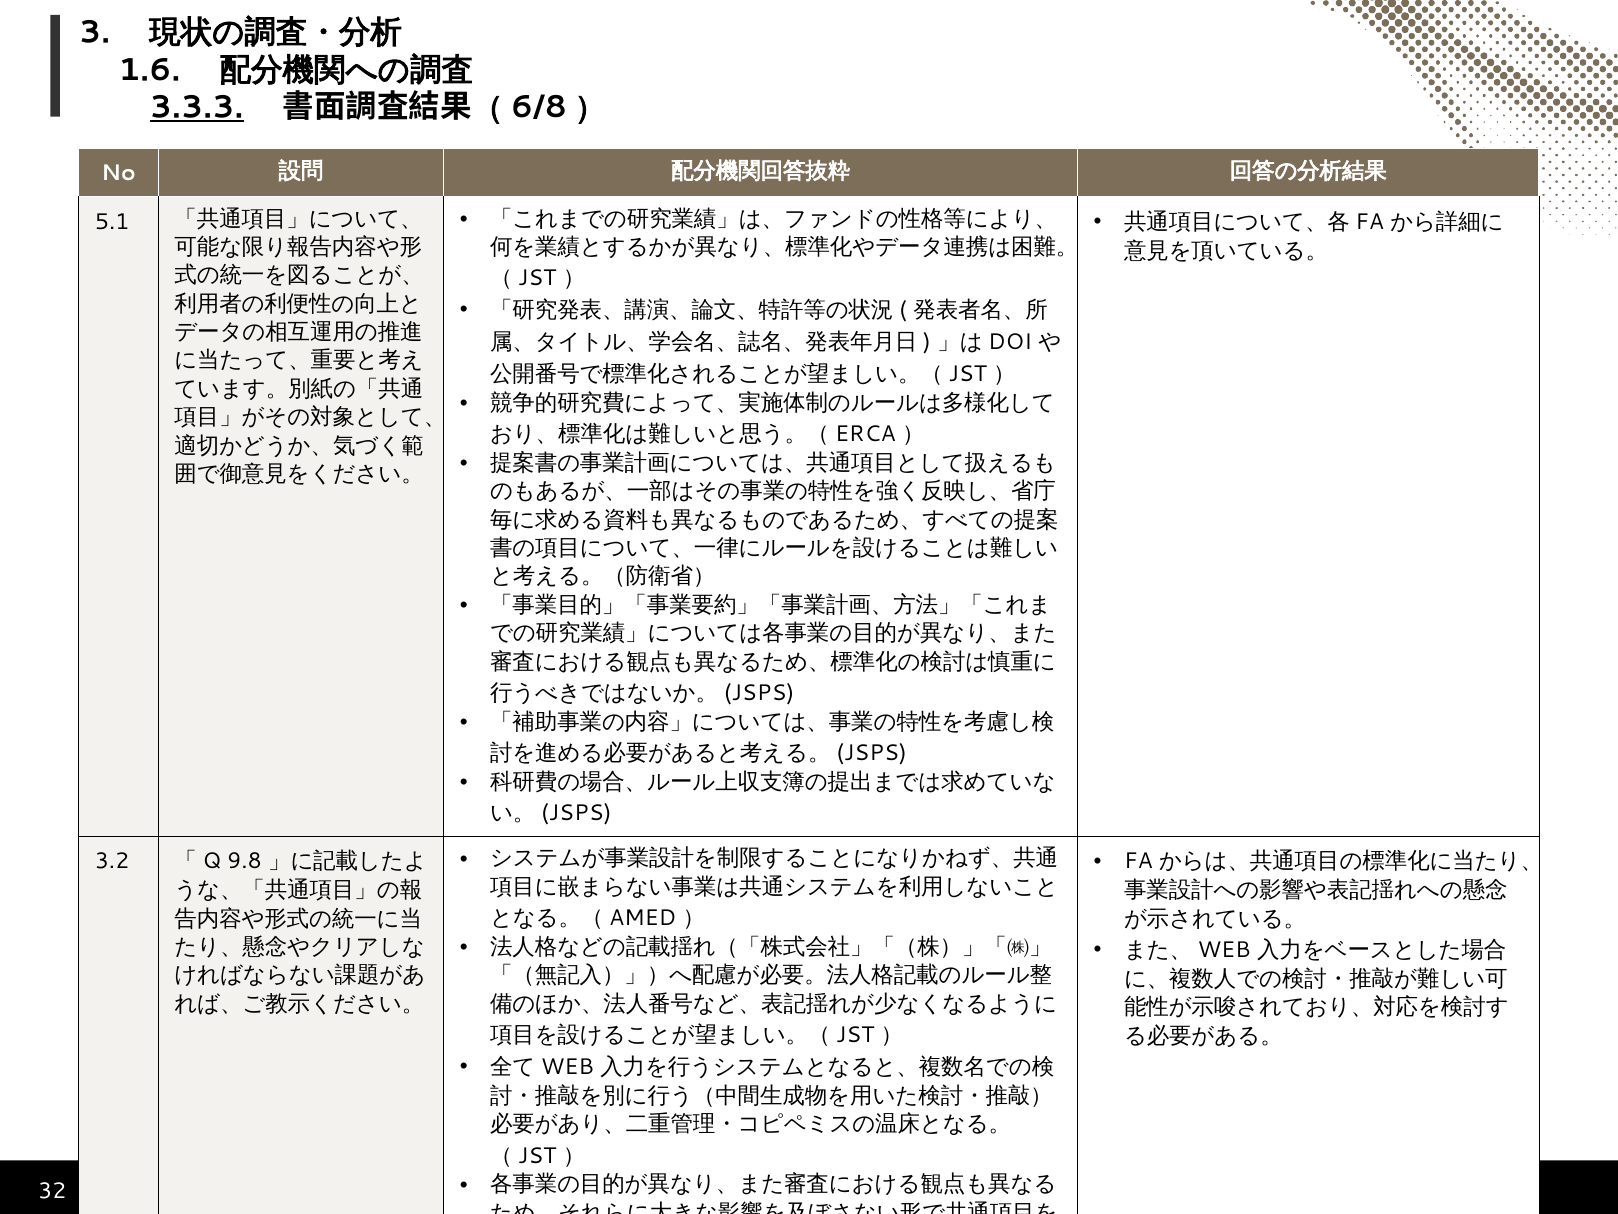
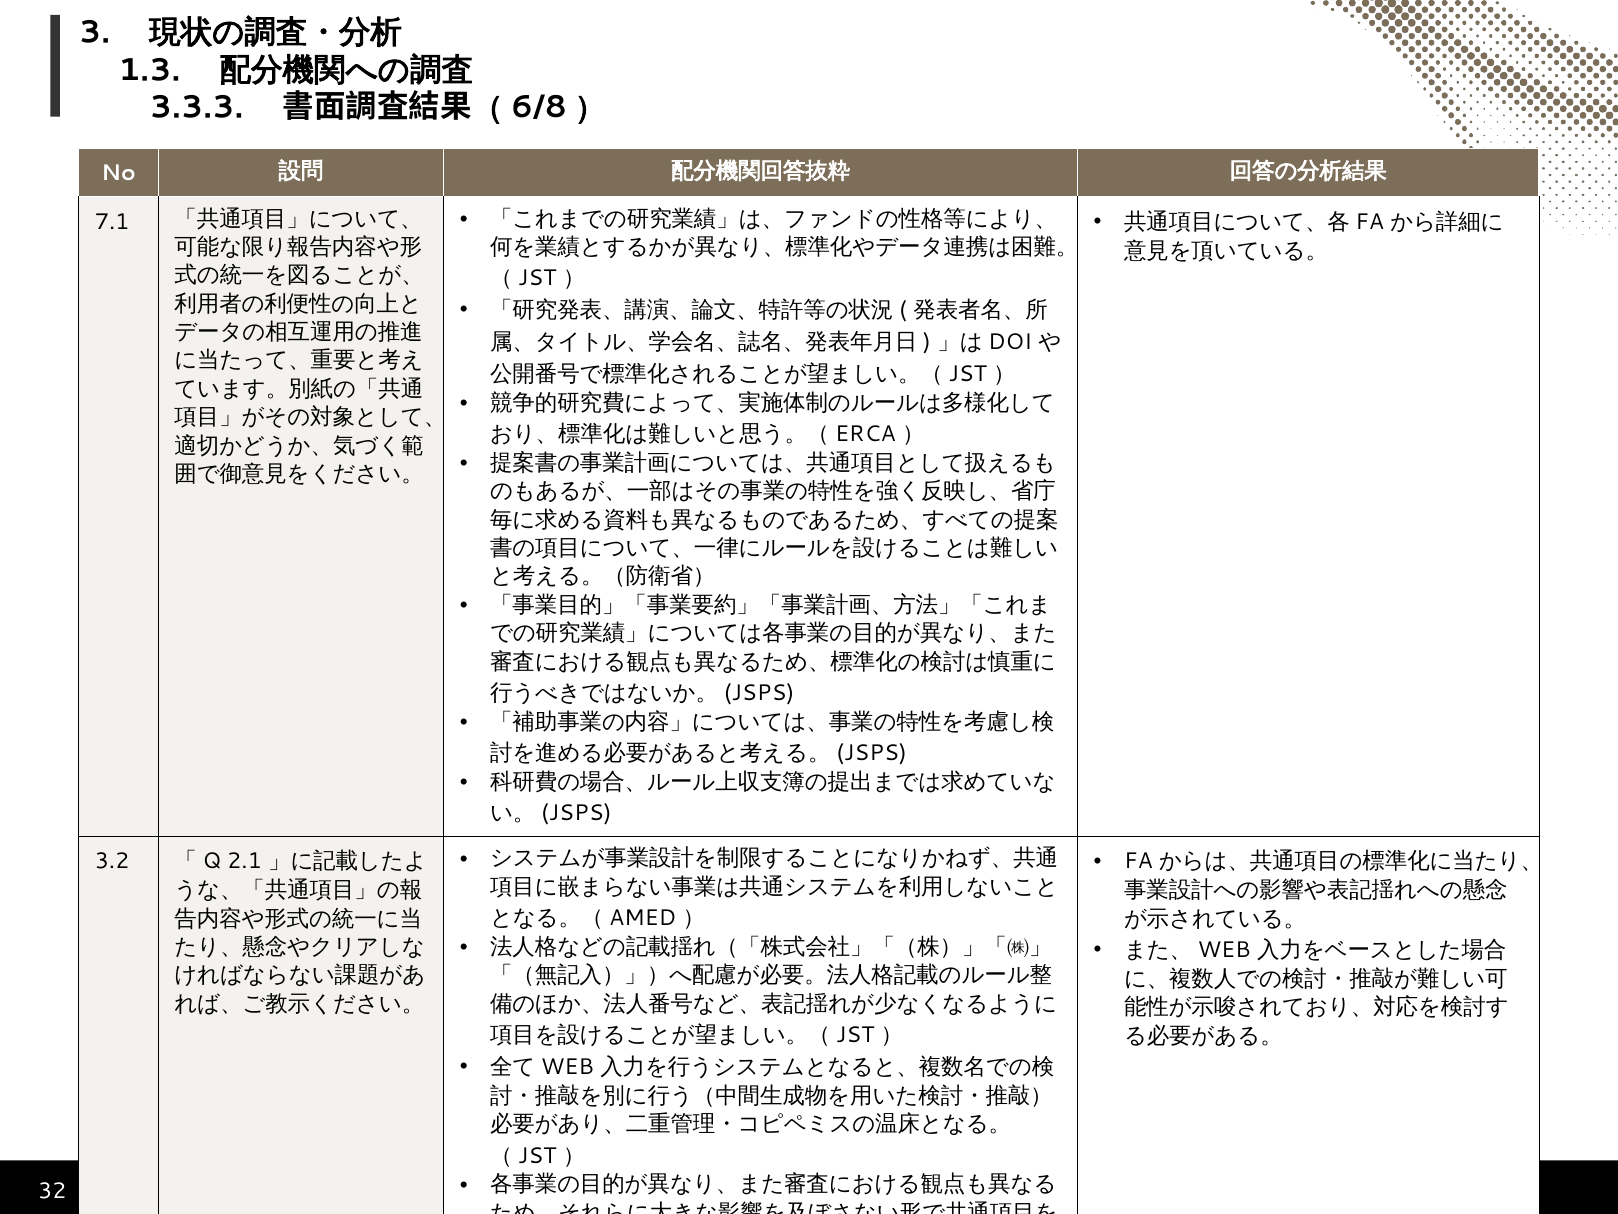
1.6: 1.6 -> 1.3
3.3.3 underline: present -> none
5.1: 5.1 -> 7.1
9.8: 9.8 -> 2.1
